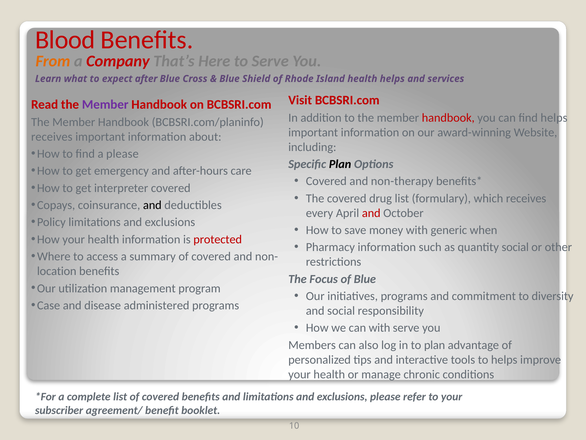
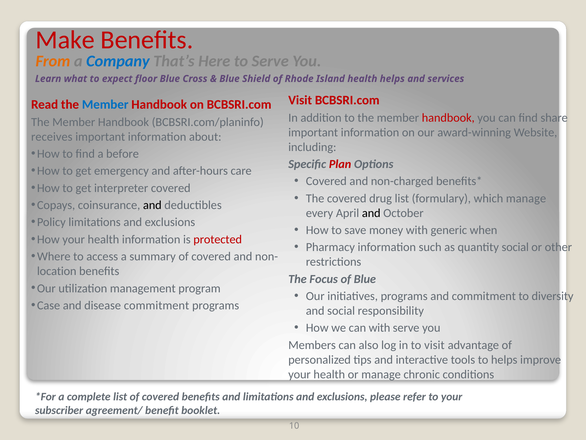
Blood: Blood -> Make
Company colour: red -> blue
after: after -> floor
Member at (105, 104) colour: purple -> blue
find helps: helps -> share
a please: please -> before
Plan at (340, 164) colour: black -> red
non-therapy: non-therapy -> non-charged
which receives: receives -> manage
and at (371, 213) colour: red -> black
disease administered: administered -> commitment
to plan: plan -> visit
